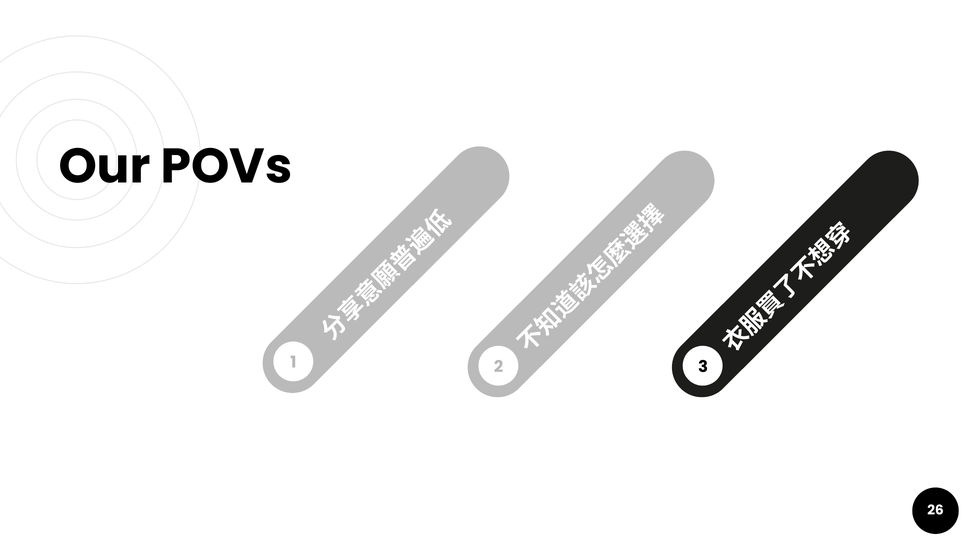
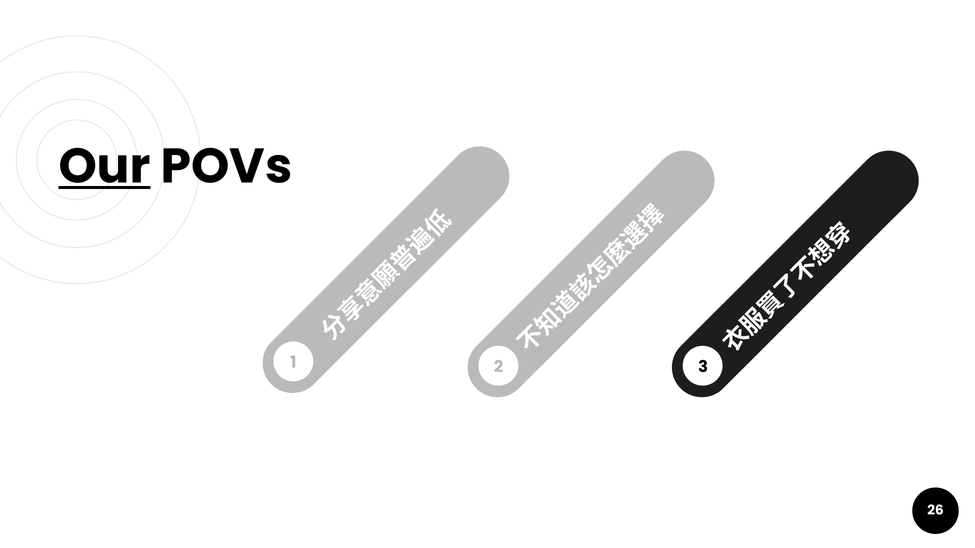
Our underline: none -> present
